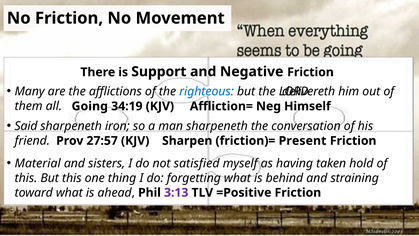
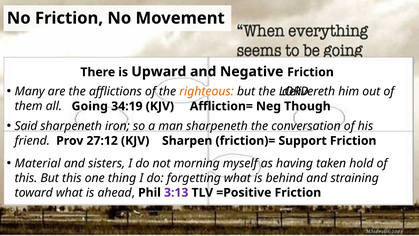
Support: Support -> Upward
righteous colour: blue -> orange
Himself: Himself -> Though
27:57: 27:57 -> 27:12
Present: Present -> Support
satisfied: satisfied -> morning
